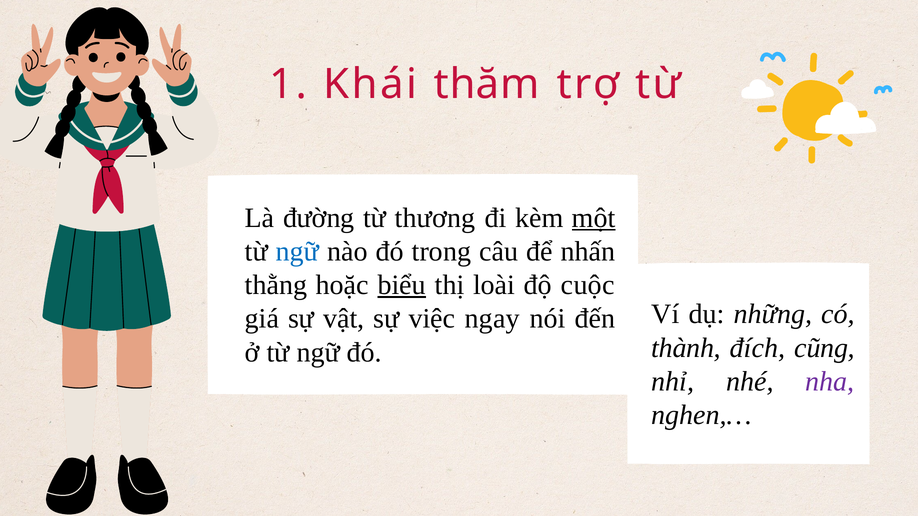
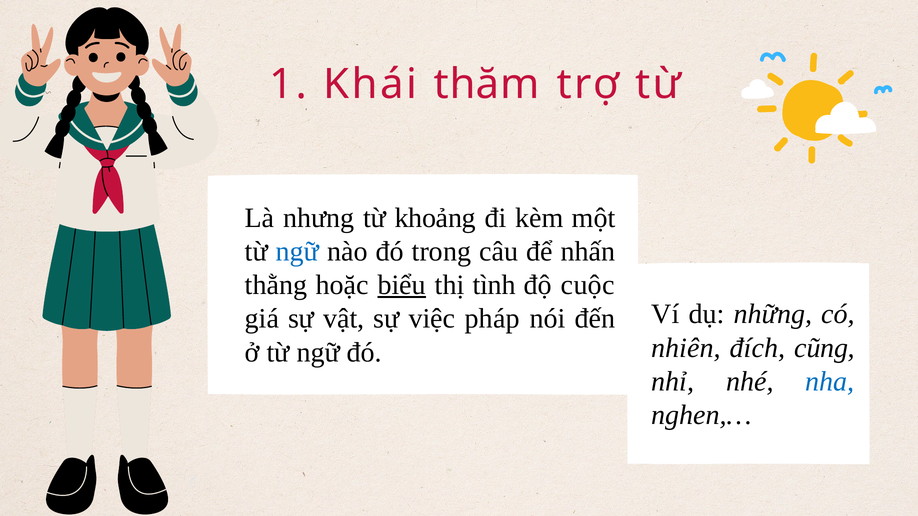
đường: đường -> nhưng
thương: thương -> khoảng
một underline: present -> none
loài: loài -> tình
ngay: ngay -> pháp
thành: thành -> nhiên
nha colour: purple -> blue
